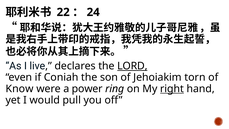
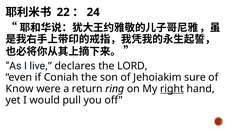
LORD underline: present -> none
torn: torn -> sure
power: power -> return
